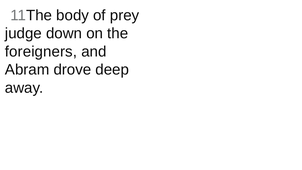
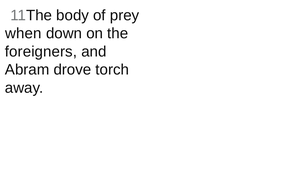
judge: judge -> when
deep: deep -> torch
